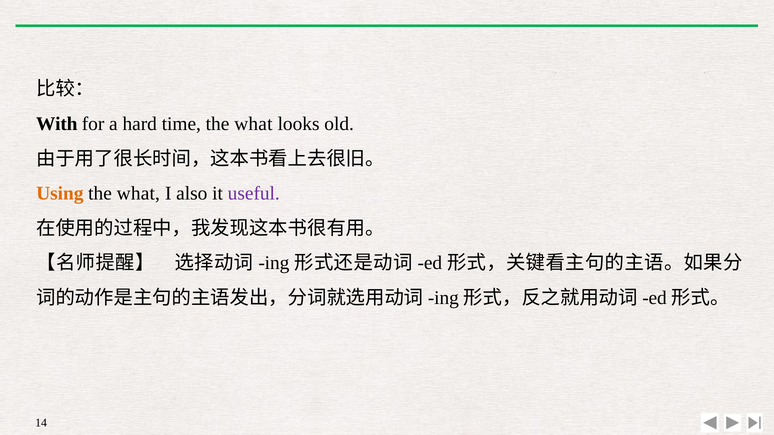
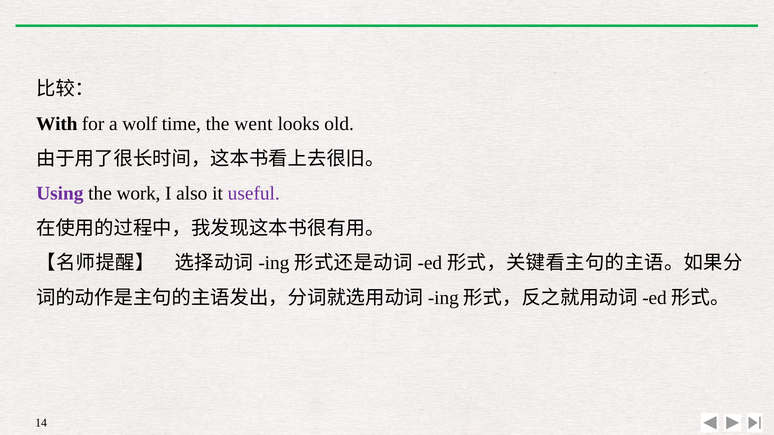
hard: hard -> wolf
time the what: what -> went
Using colour: orange -> purple
what at (138, 194): what -> work
